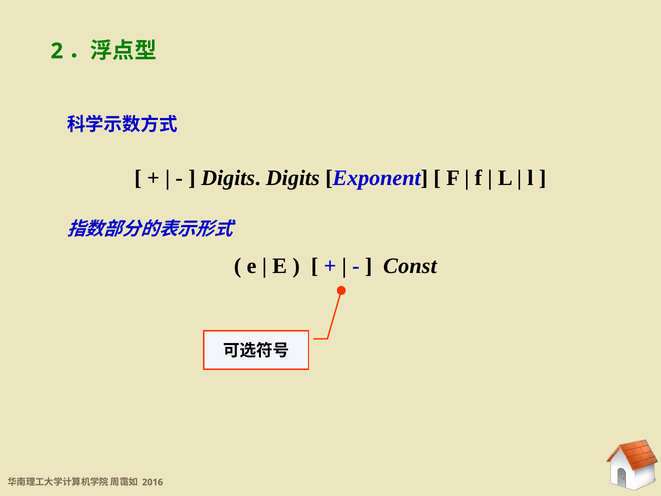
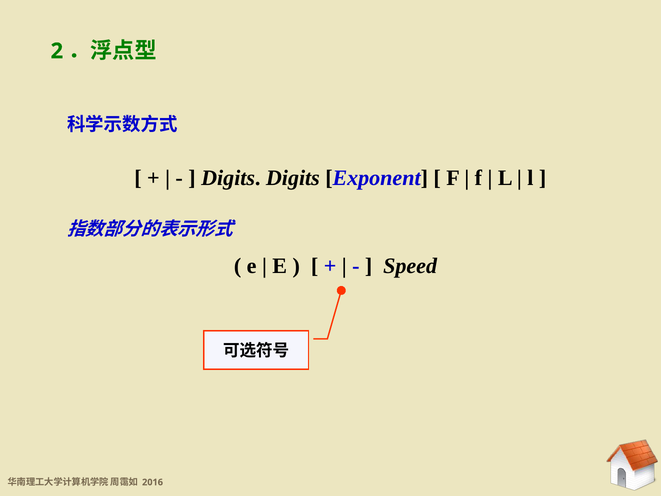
Const: Const -> Speed
